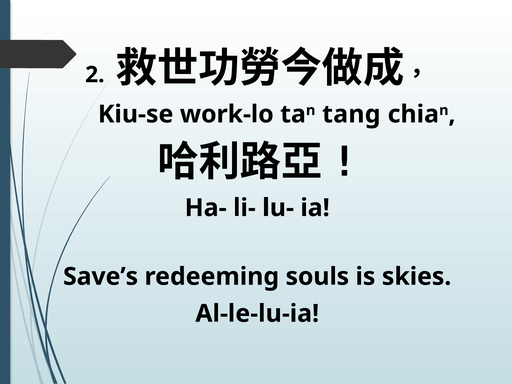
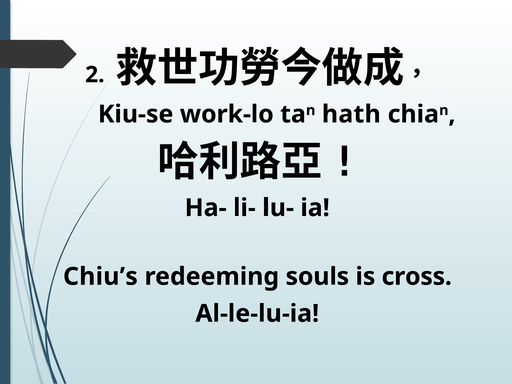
tang: tang -> hath
Save’s: Save’s -> Chiu’s
skies: skies -> cross
